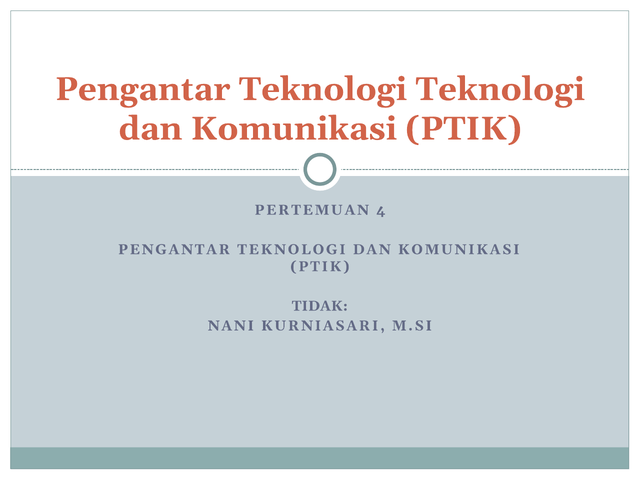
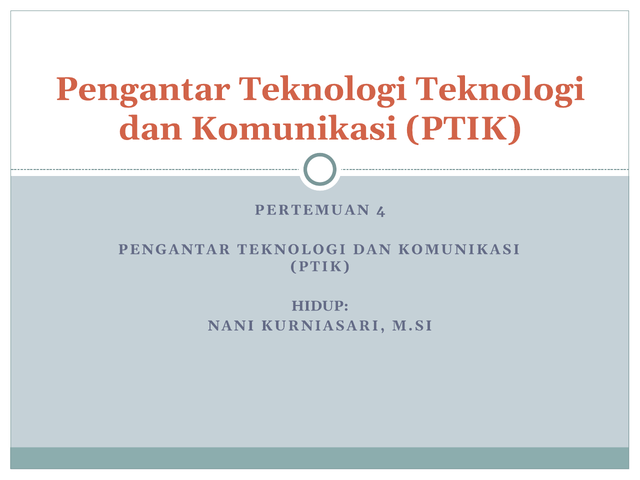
TIDAK: TIDAK -> HIDUP
